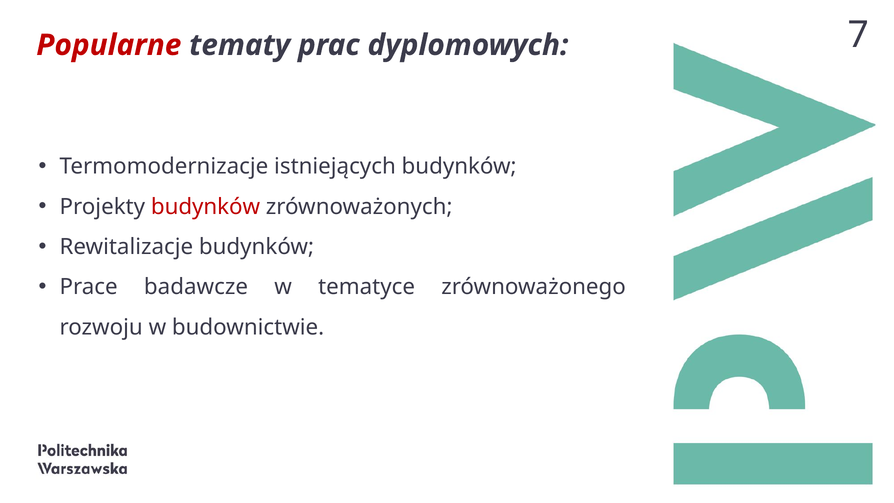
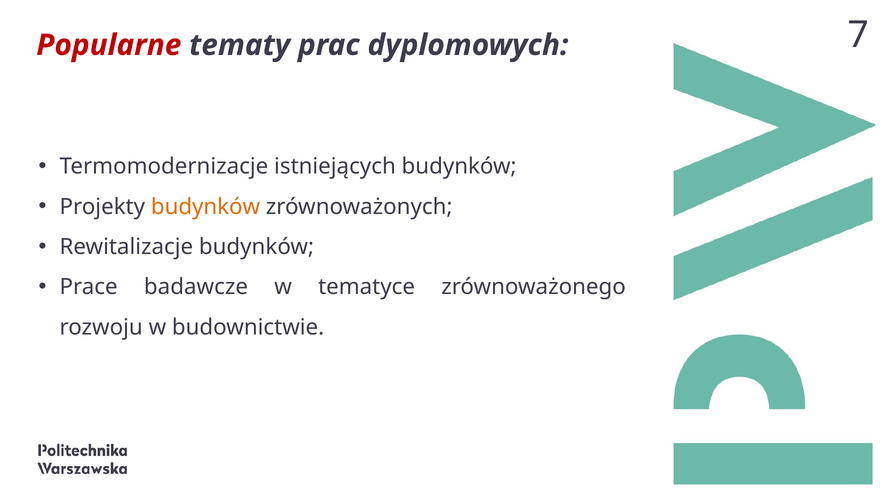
budynków at (206, 207) colour: red -> orange
